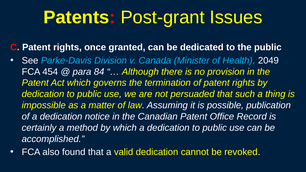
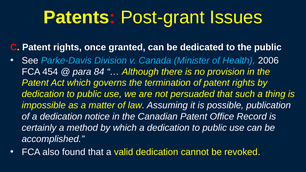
2049: 2049 -> 2006
